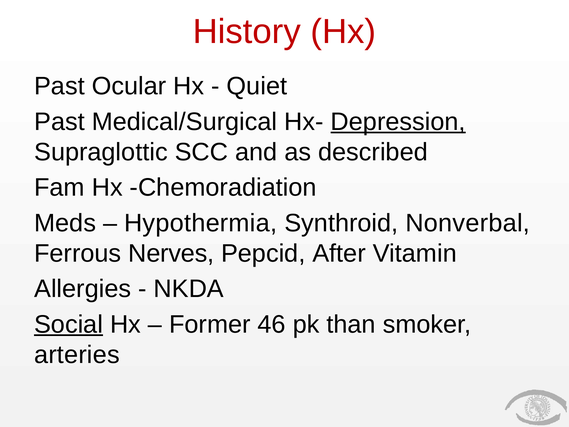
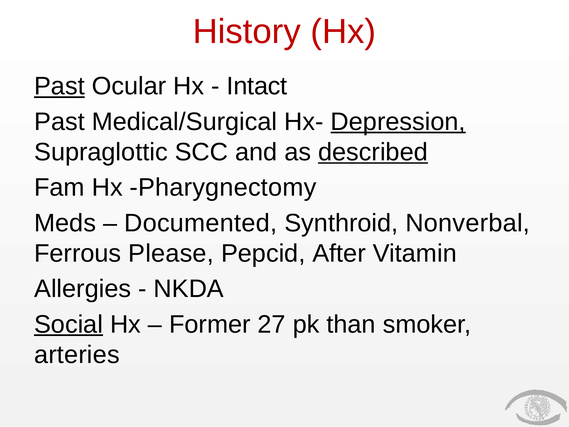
Past at (59, 86) underline: none -> present
Quiet: Quiet -> Intact
described underline: none -> present
Chemoradiation: Chemoradiation -> Pharygnectomy
Hypothermia: Hypothermia -> Documented
Nerves: Nerves -> Please
46: 46 -> 27
